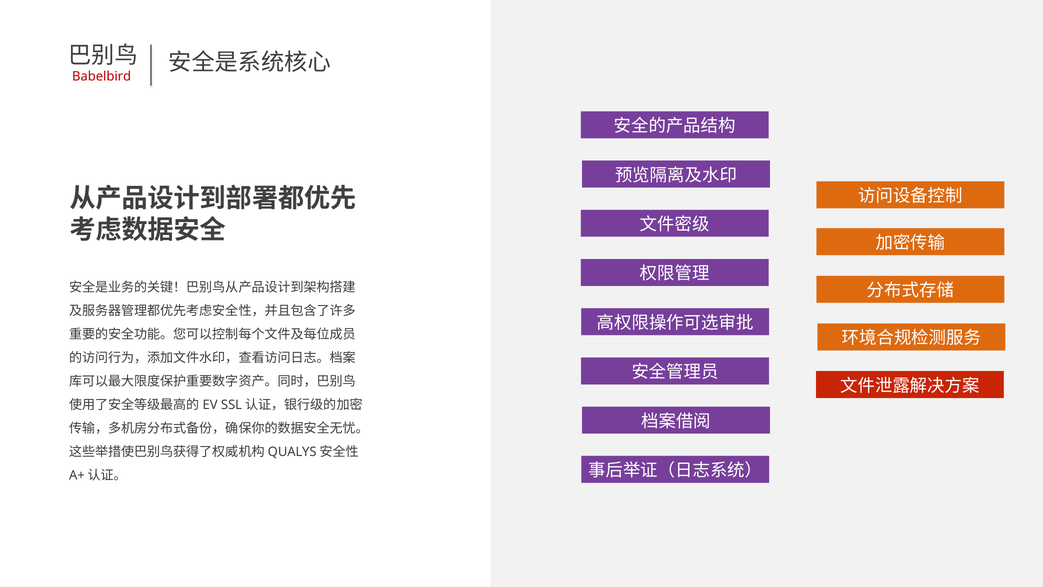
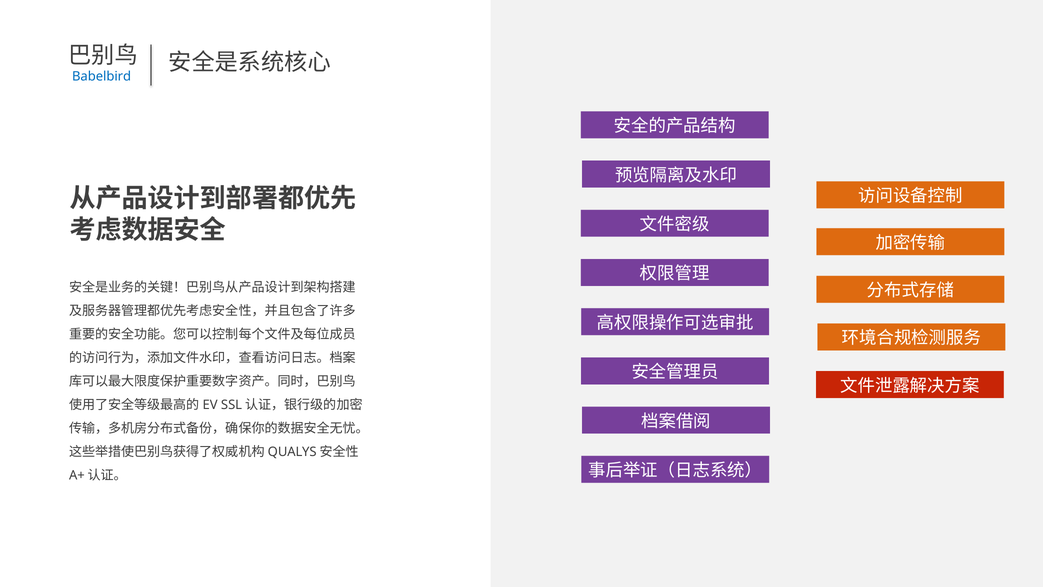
Babelbird colour: red -> blue
